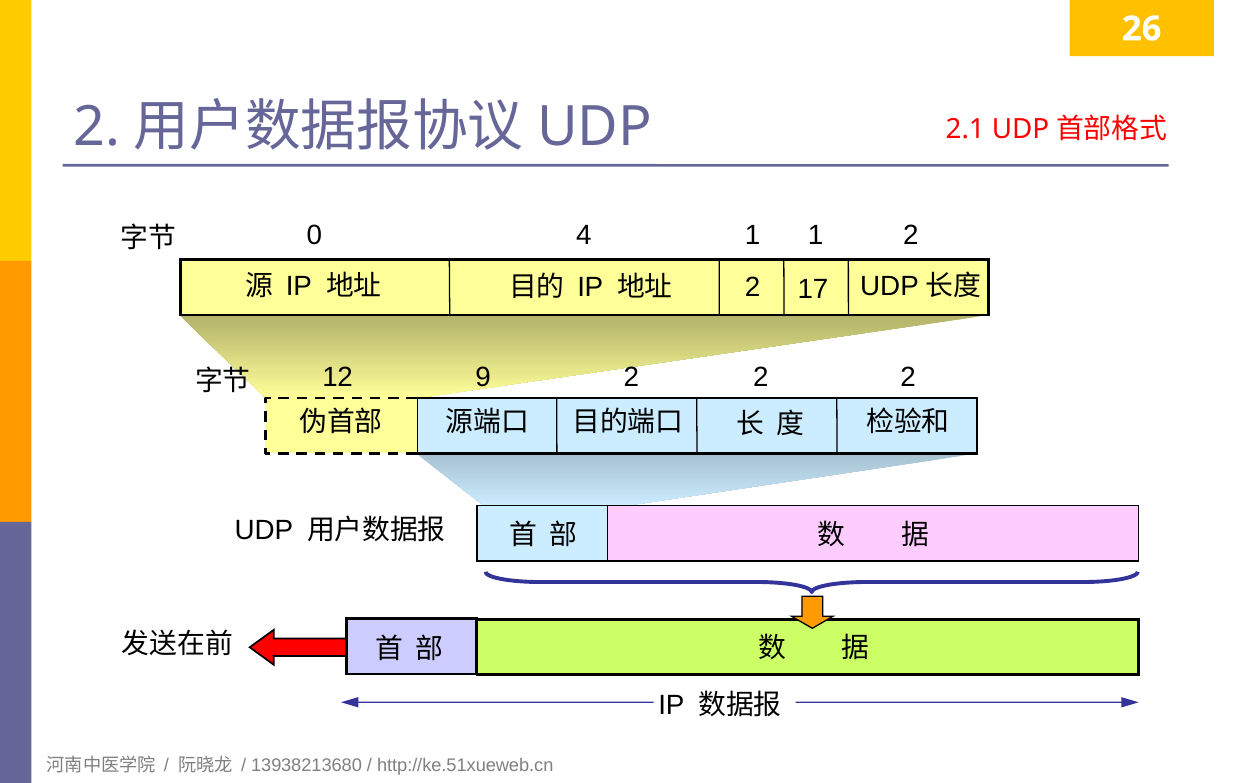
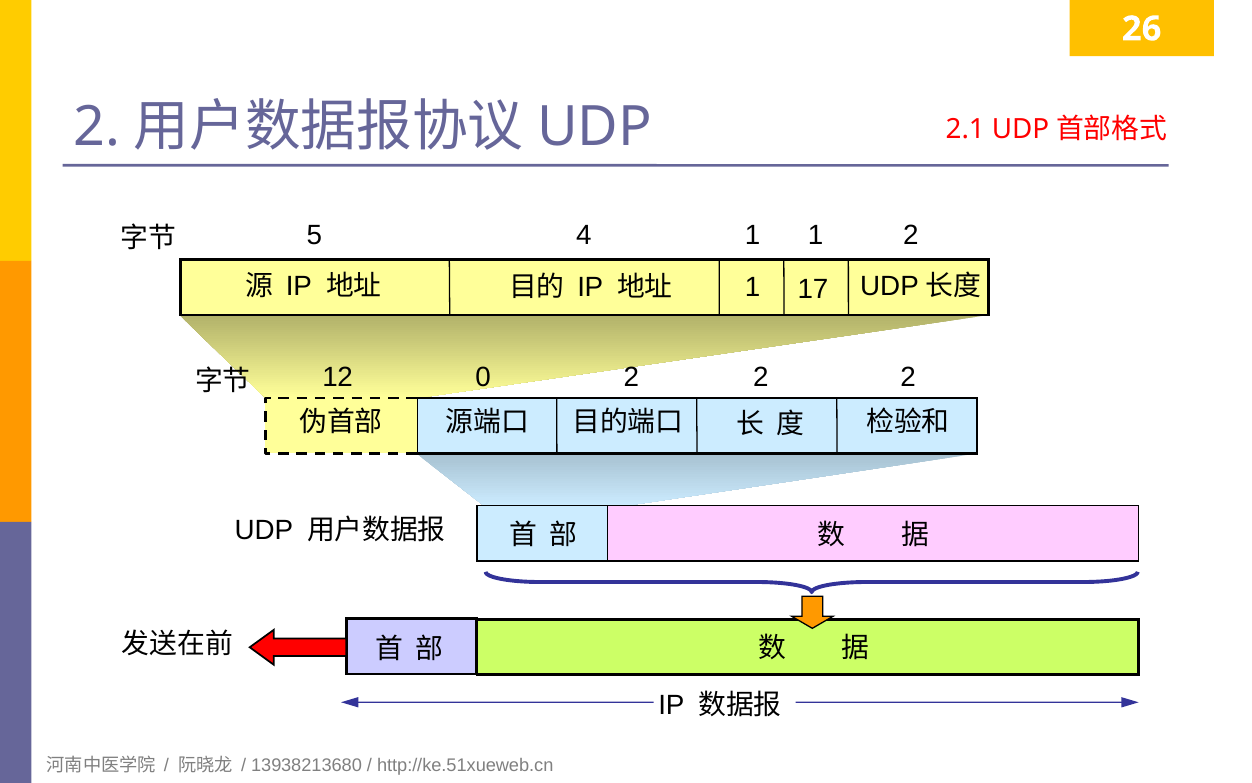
0: 0 -> 5
2 at (753, 287): 2 -> 1
9: 9 -> 0
